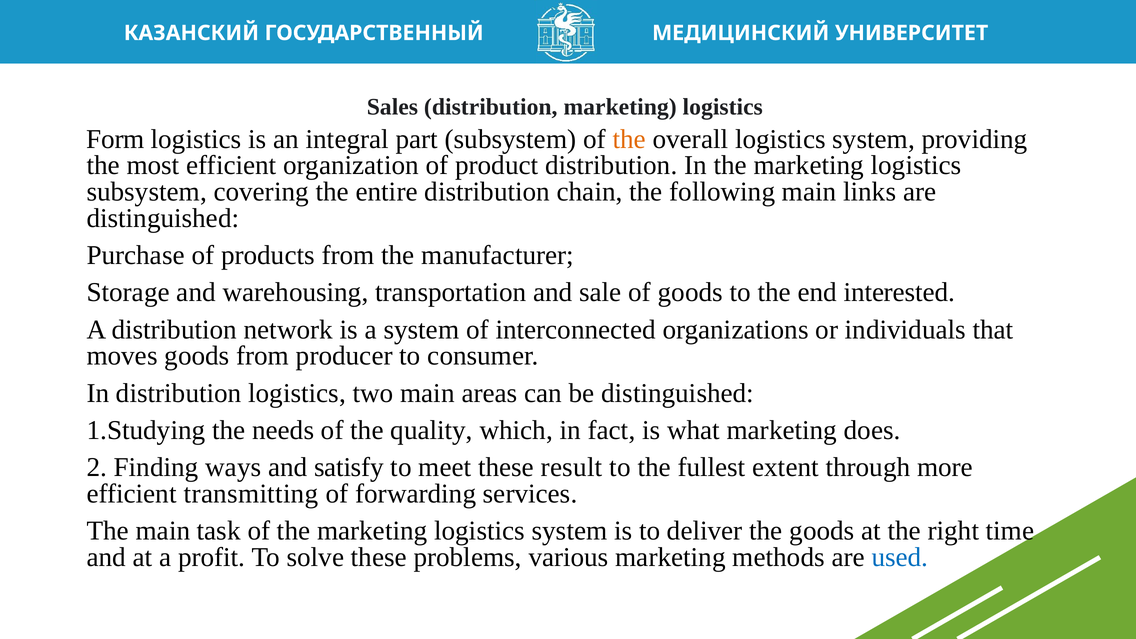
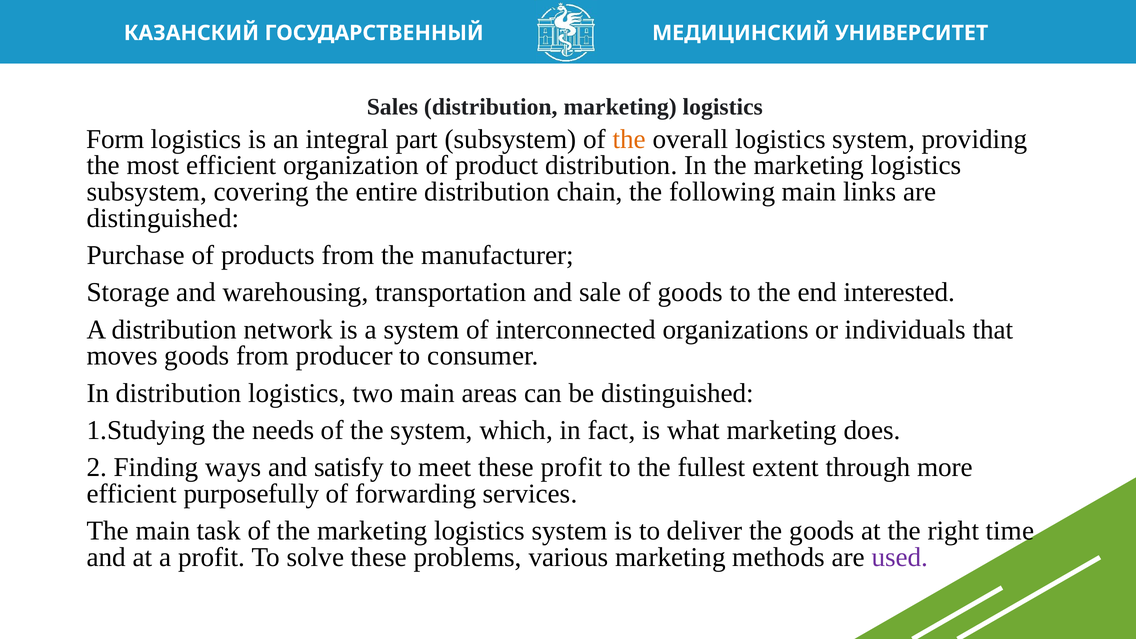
the quality: quality -> system
these result: result -> profit
transmitting: transmitting -> purposefully
used colour: blue -> purple
